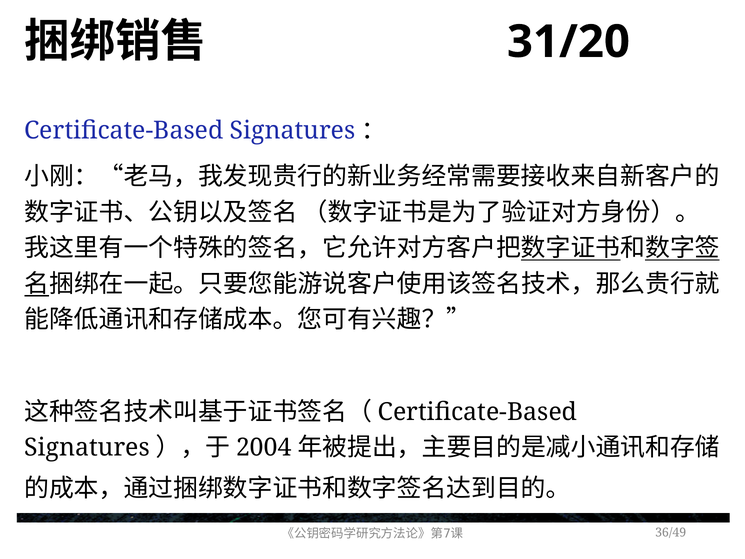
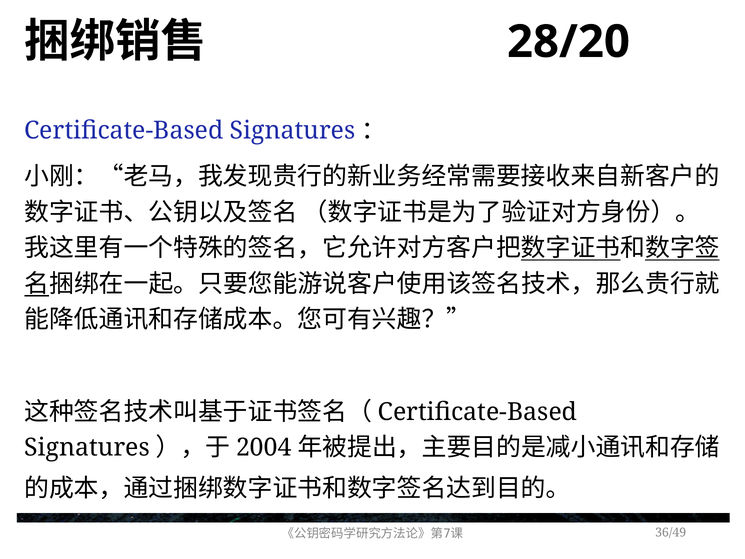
31/20: 31/20 -> 28/20
